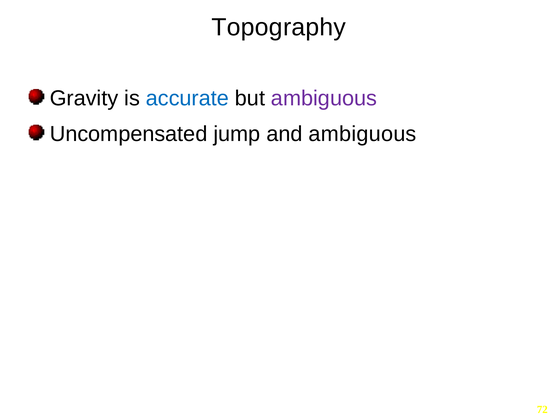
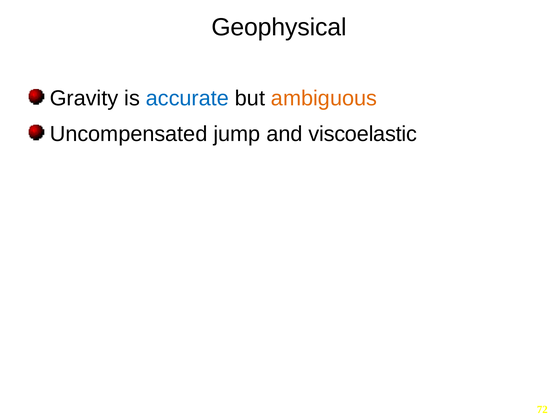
Topography: Topography -> Geophysical
ambiguous at (324, 98) colour: purple -> orange
and ambiguous: ambiguous -> viscoelastic
